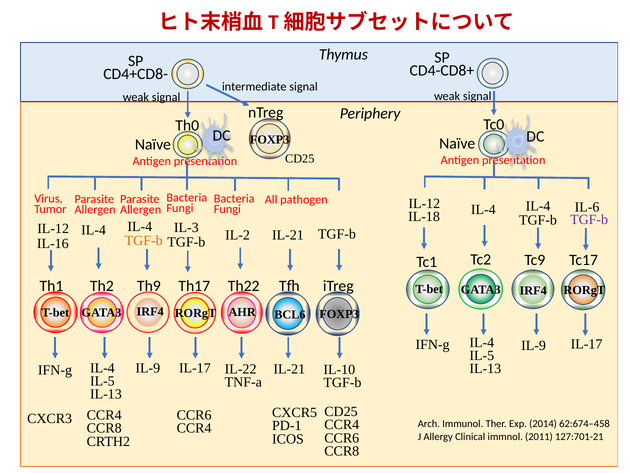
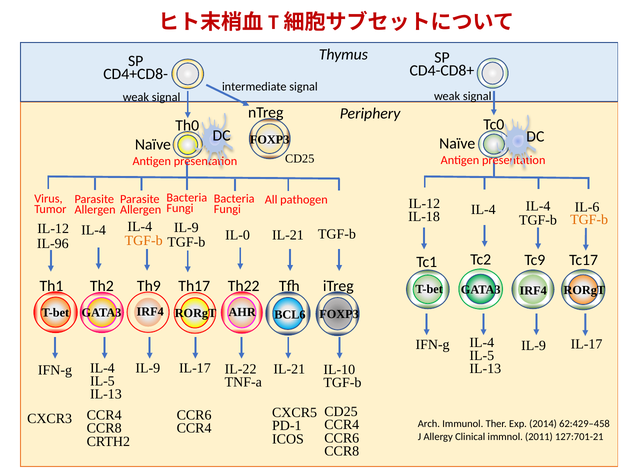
TGF-b at (589, 219) colour: purple -> orange
IL-4 IL-3: IL-3 -> IL-9
IL-2: IL-2 -> IL-0
IL-16: IL-16 -> IL-96
62:674–458: 62:674–458 -> 62:429–458
